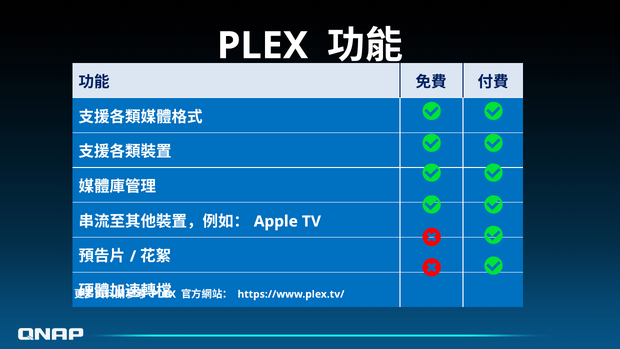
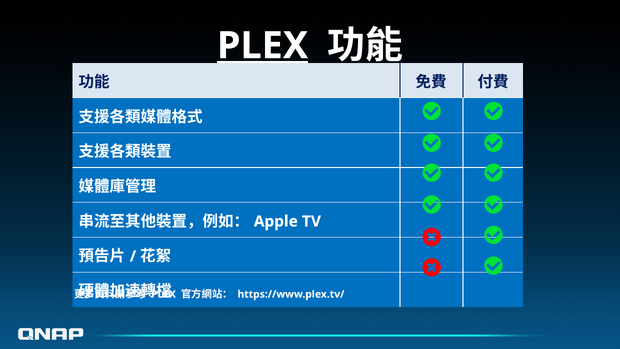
PLEX at (263, 46) underline: none -> present
